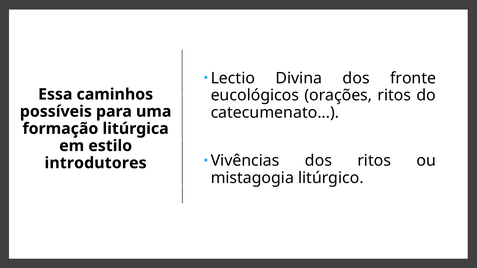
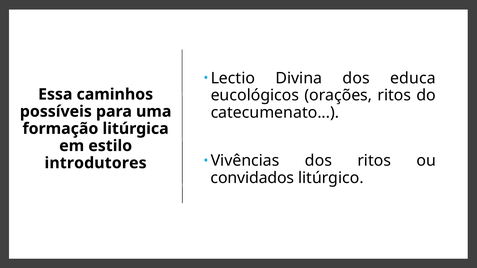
fronte: fronte -> educa
mistagogia: mistagogia -> convidados
